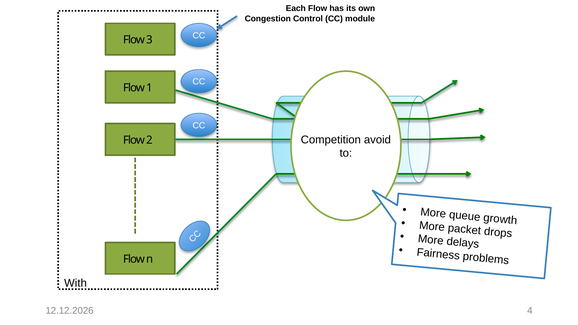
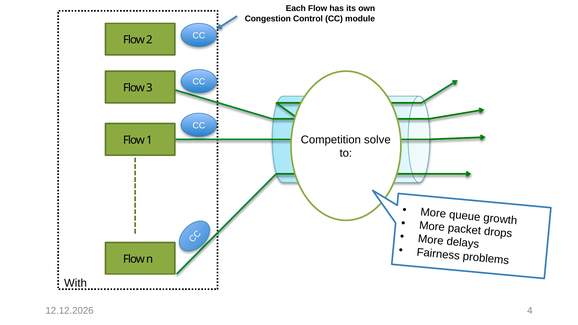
3: 3 -> 2
1: 1 -> 3
avoid: avoid -> solve
2: 2 -> 1
